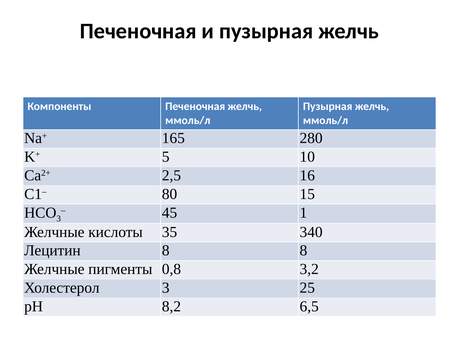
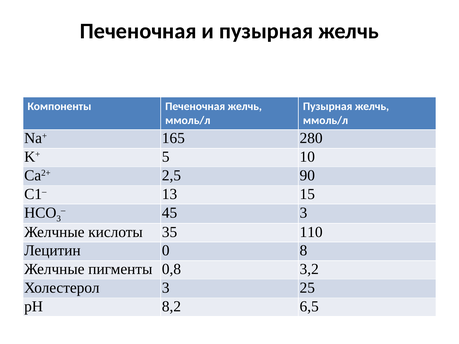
16: 16 -> 90
80: 80 -> 13
45 1: 1 -> 3
340: 340 -> 110
Лецитин 8: 8 -> 0
